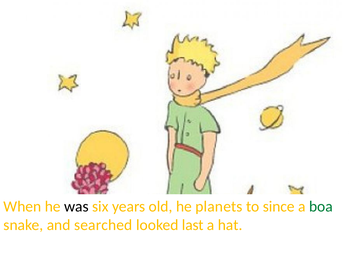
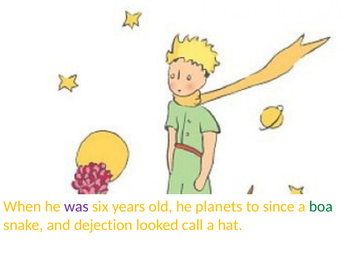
was colour: black -> purple
searched: searched -> dejection
last: last -> call
